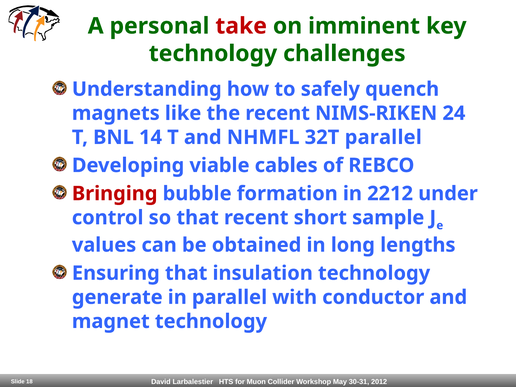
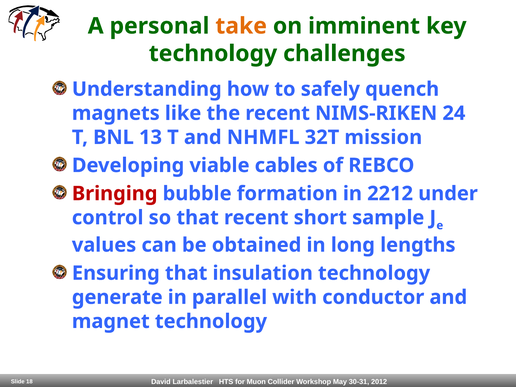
take colour: red -> orange
14: 14 -> 13
32T parallel: parallel -> mission
